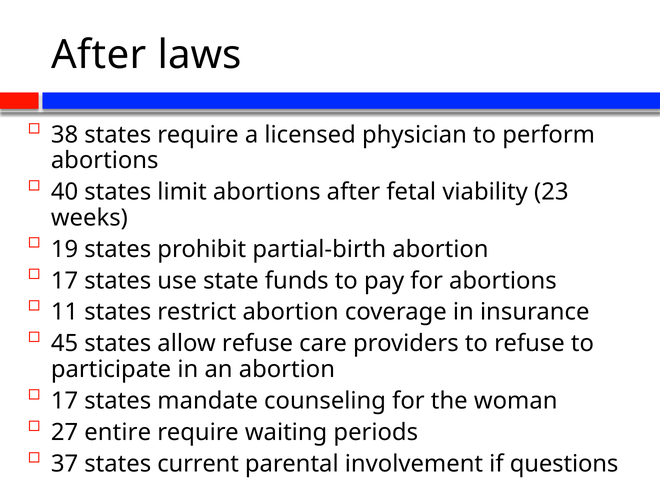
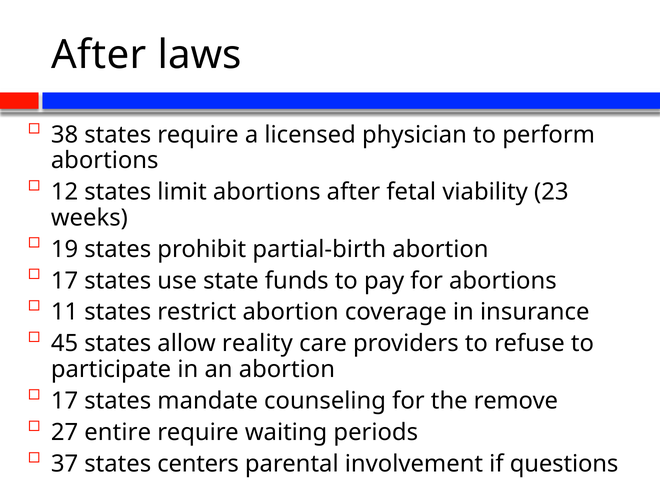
40: 40 -> 12
allow refuse: refuse -> reality
woman: woman -> remove
current: current -> centers
